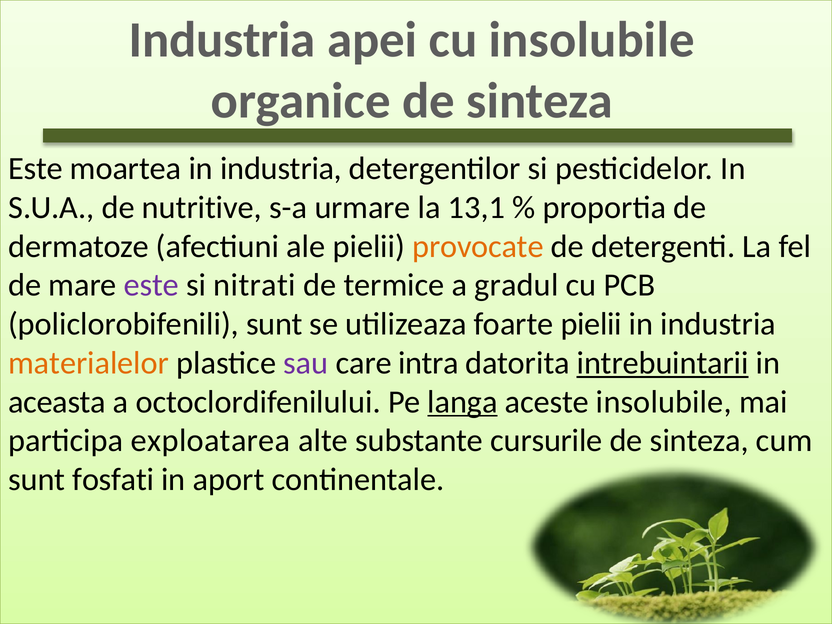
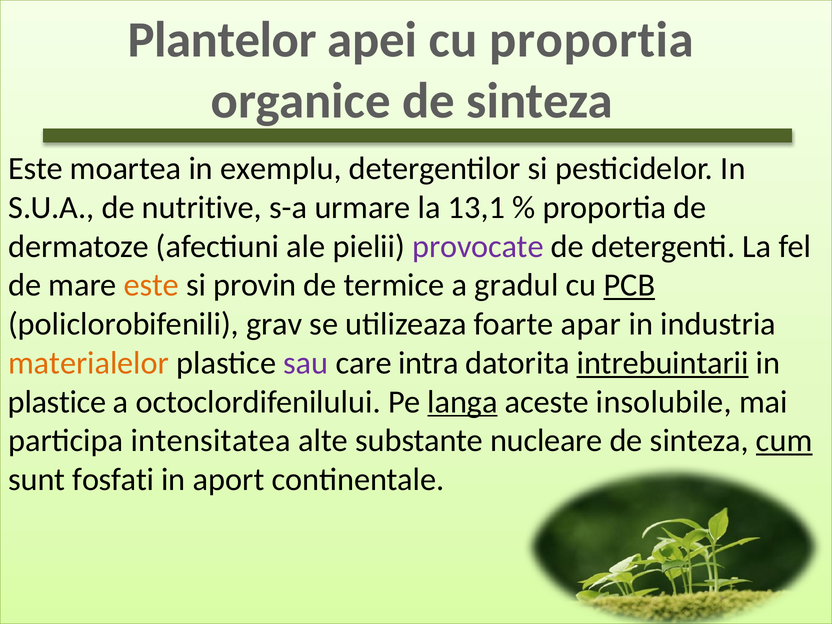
Industria at (222, 40): Industria -> Plantelor
cu insolubile: insolubile -> proportia
industria at (281, 169): industria -> exemplu
provocate colour: orange -> purple
este at (151, 285) colour: purple -> orange
nitrati: nitrati -> provin
PCB underline: none -> present
policlorobifenili sunt: sunt -> grav
foarte pielii: pielii -> apar
aceasta at (57, 402): aceasta -> plastice
exploatarea: exploatarea -> intensitatea
cursurile: cursurile -> nucleare
cum underline: none -> present
